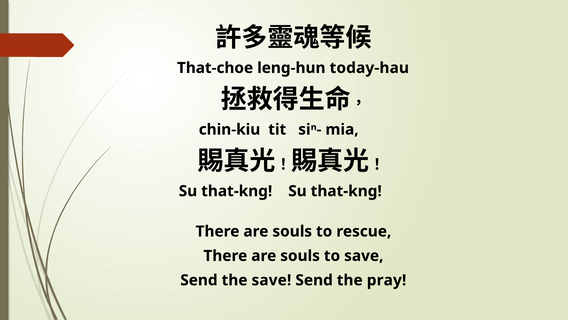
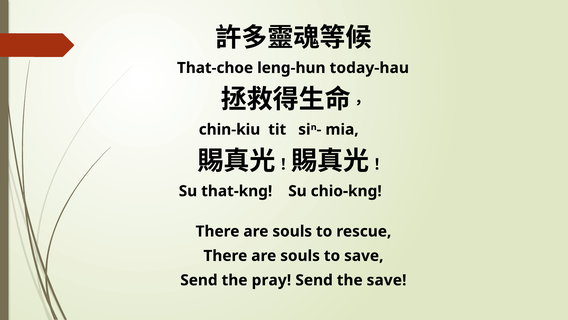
that-kng at (346, 191): that-kng -> chio-kng
the save: save -> pray
the pray: pray -> save
